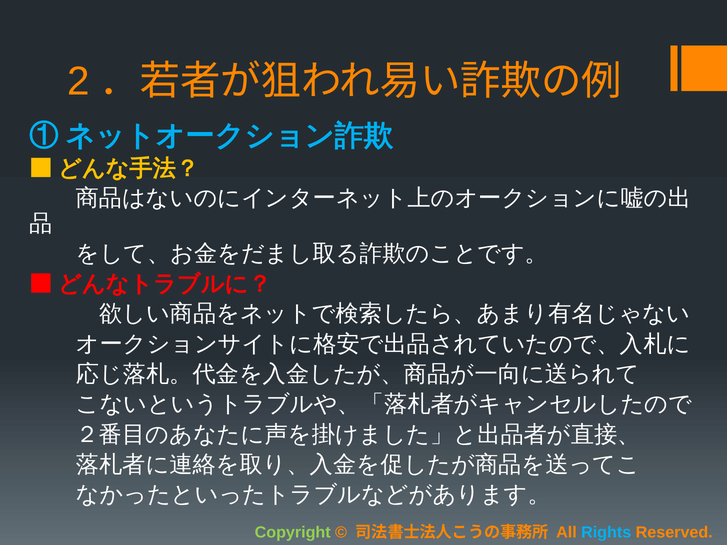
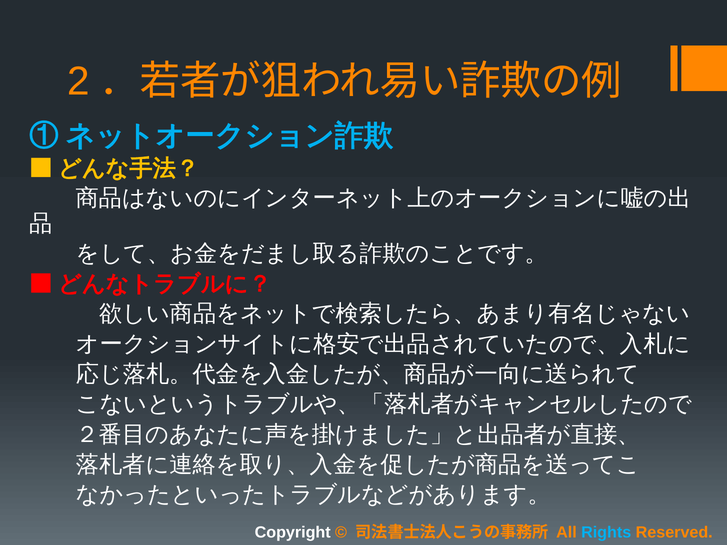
Copyright colour: light green -> white
